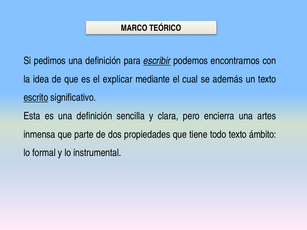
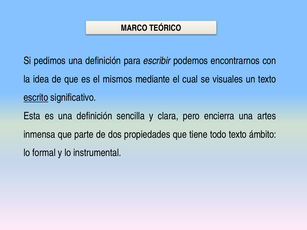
escribir underline: present -> none
explicar: explicar -> mismos
además: además -> visuales
